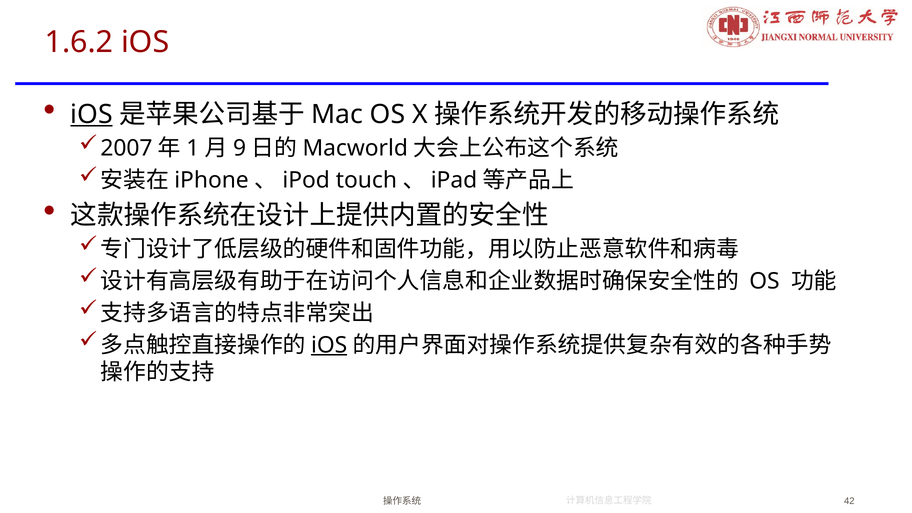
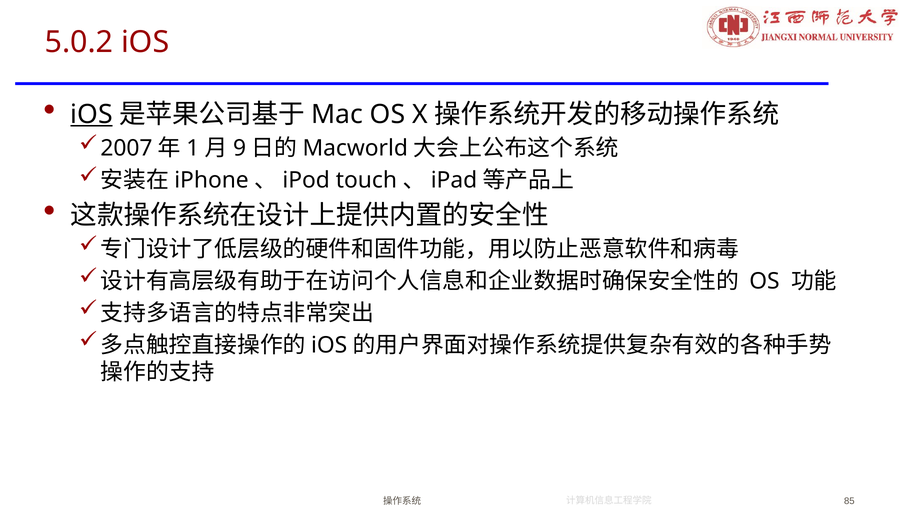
1.6.2: 1.6.2 -> 5.0.2
iOS at (329, 345) underline: present -> none
42: 42 -> 85
